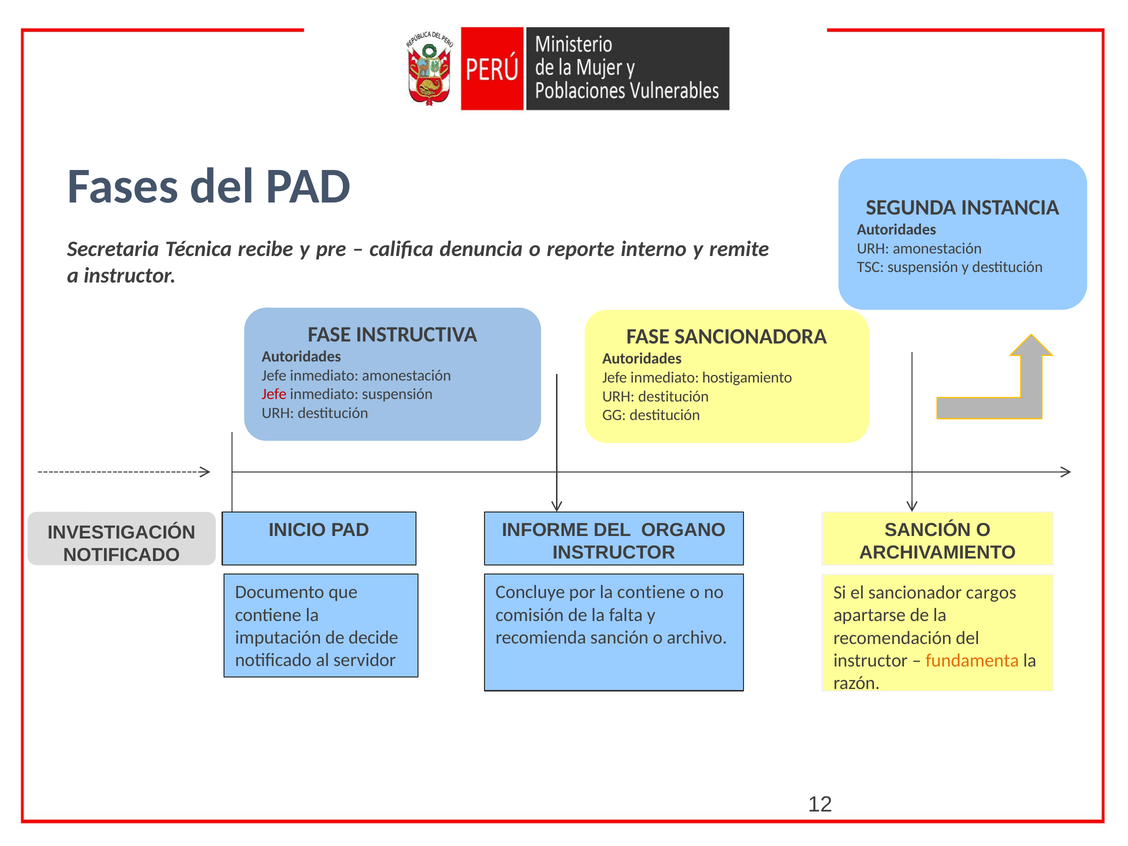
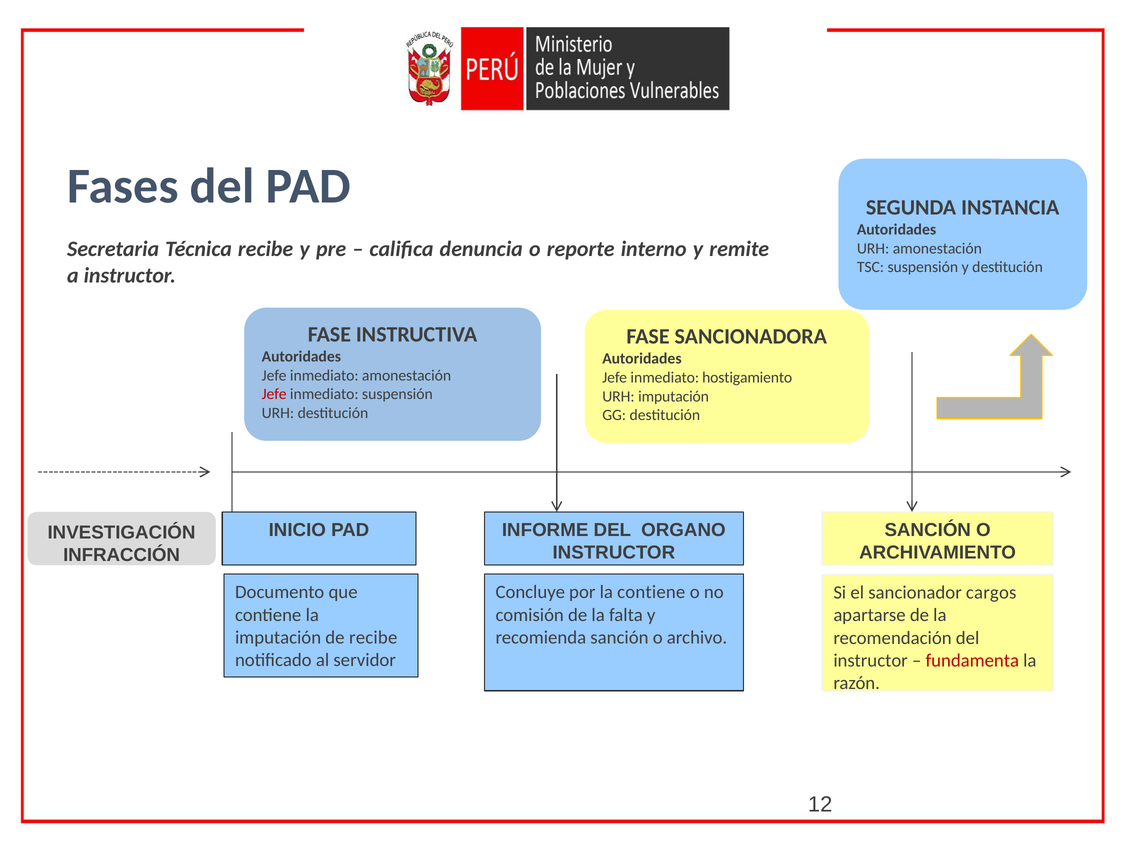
destitución at (674, 396): destitución -> imputación
NOTIFICADO at (122, 555): NOTIFICADO -> INFRACCIÓN
de decide: decide -> recibe
fundamenta colour: orange -> red
